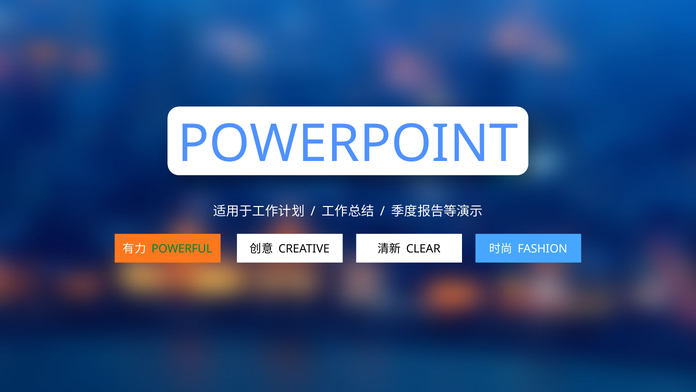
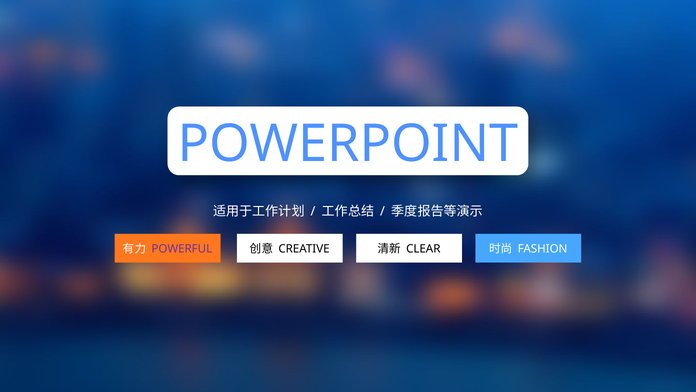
POWERFUL colour: green -> purple
